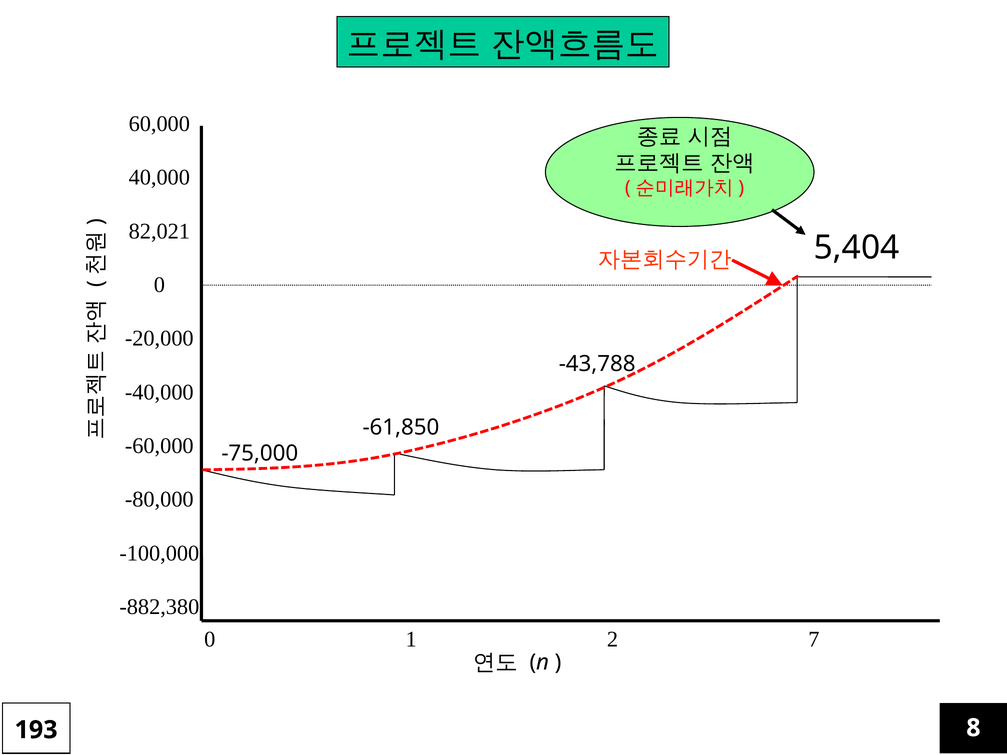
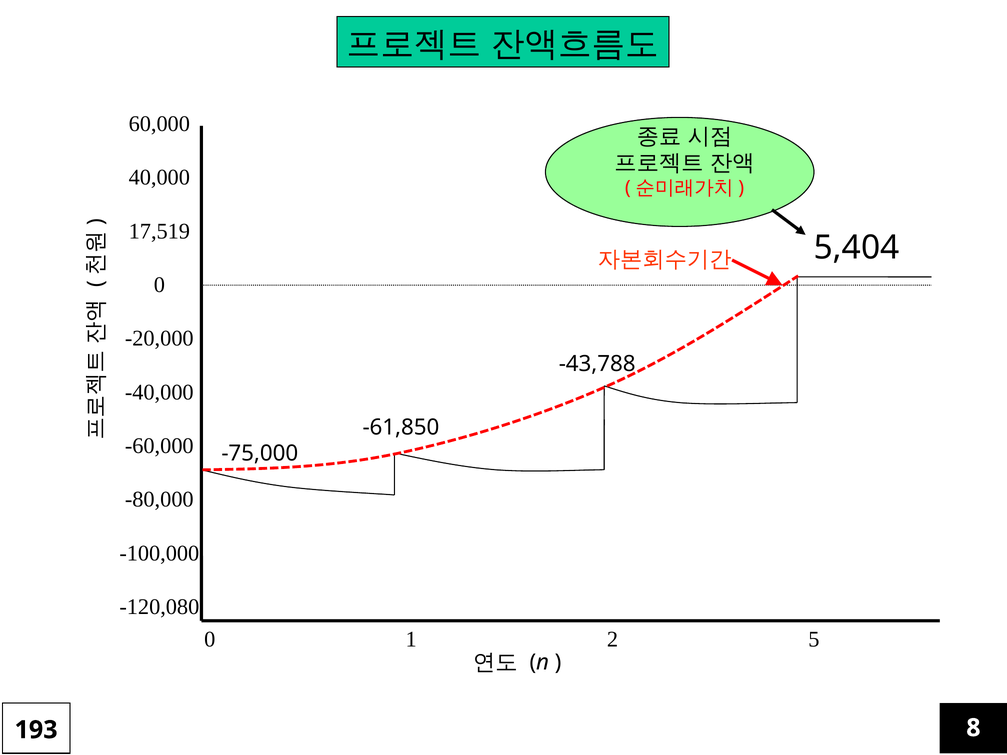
82,021: 82,021 -> 17,519
-882,380: -882,380 -> -120,080
7: 7 -> 5
